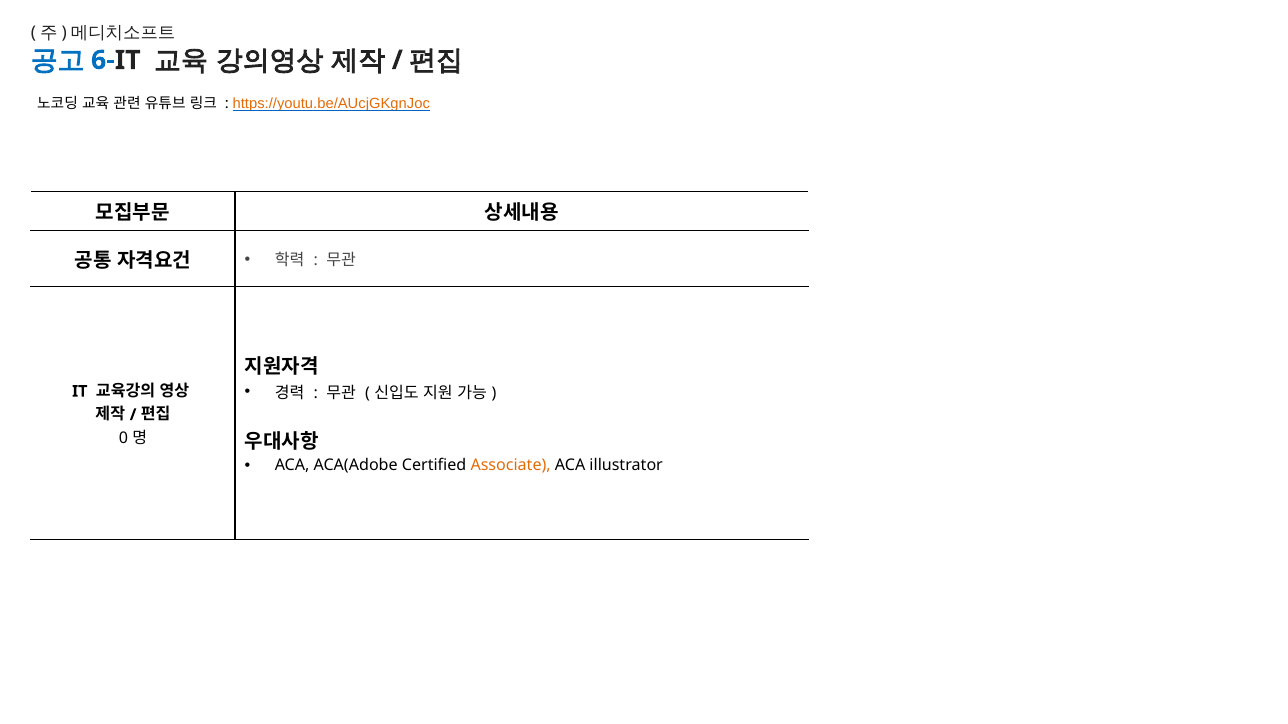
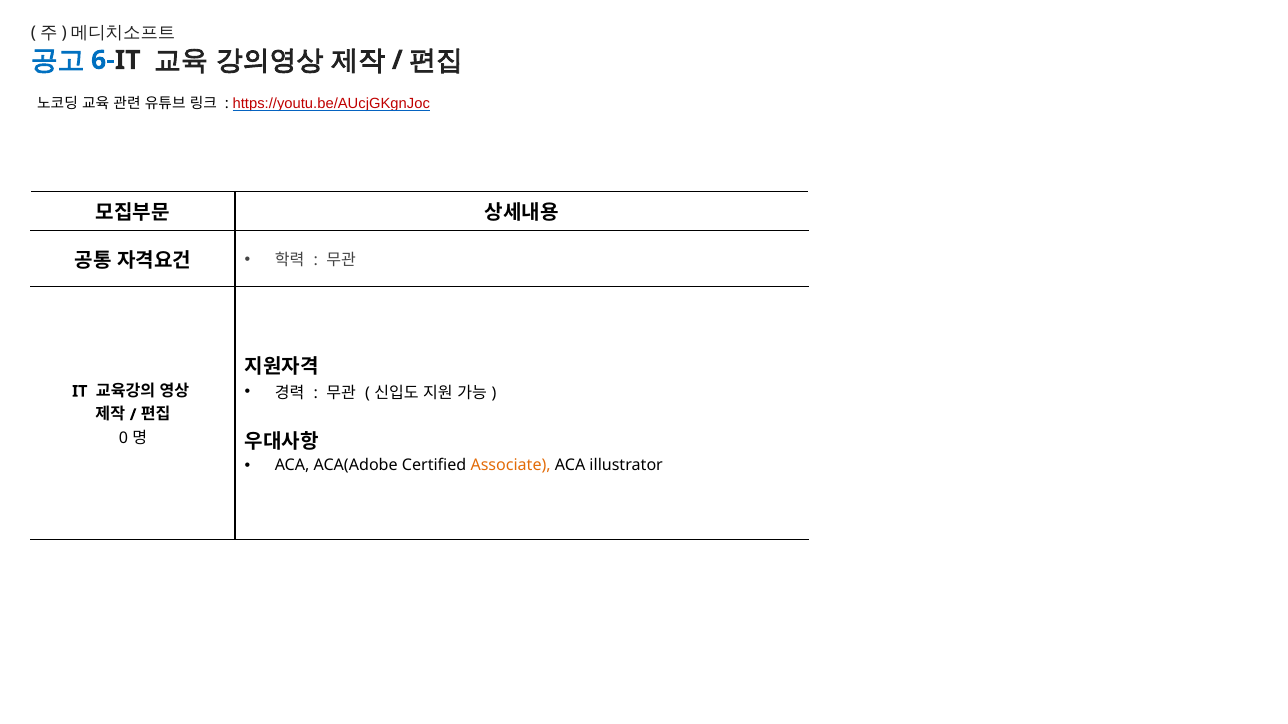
https://youtu.be/AUcjGKgnJoc colour: orange -> red
